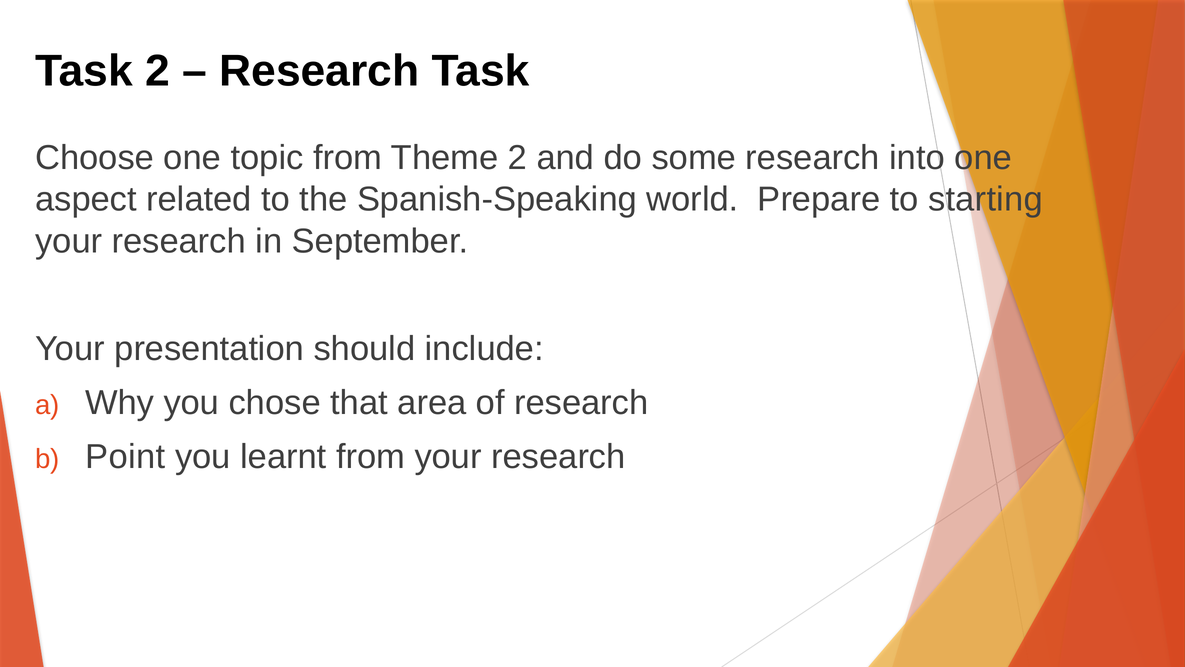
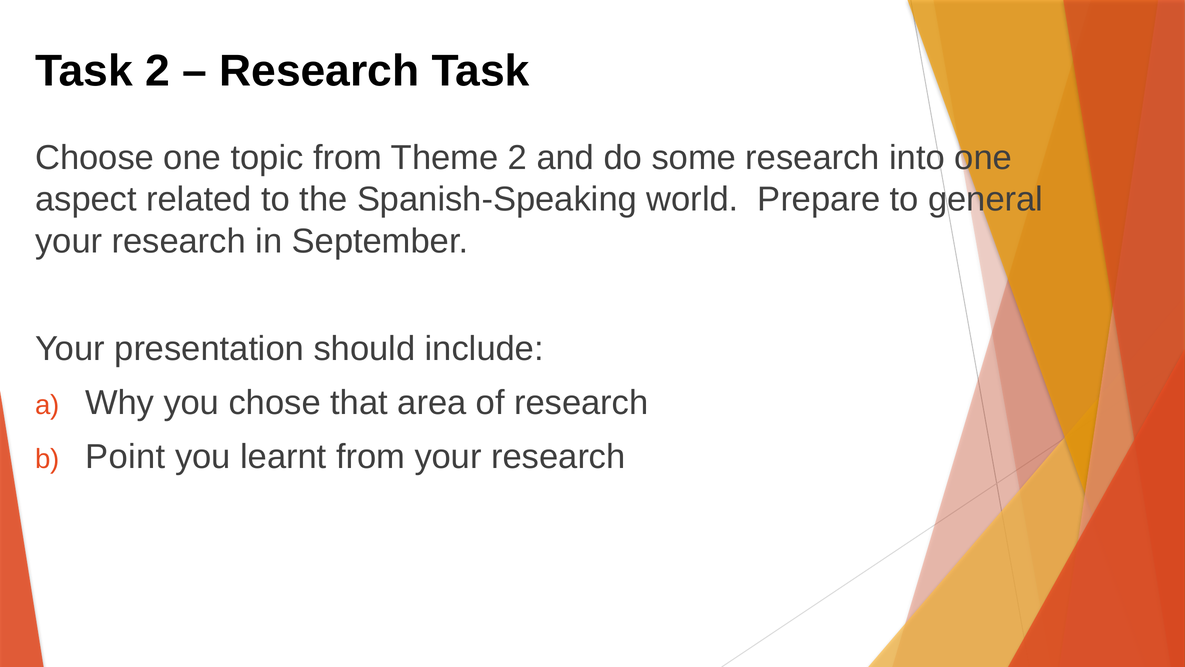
starting: starting -> general
